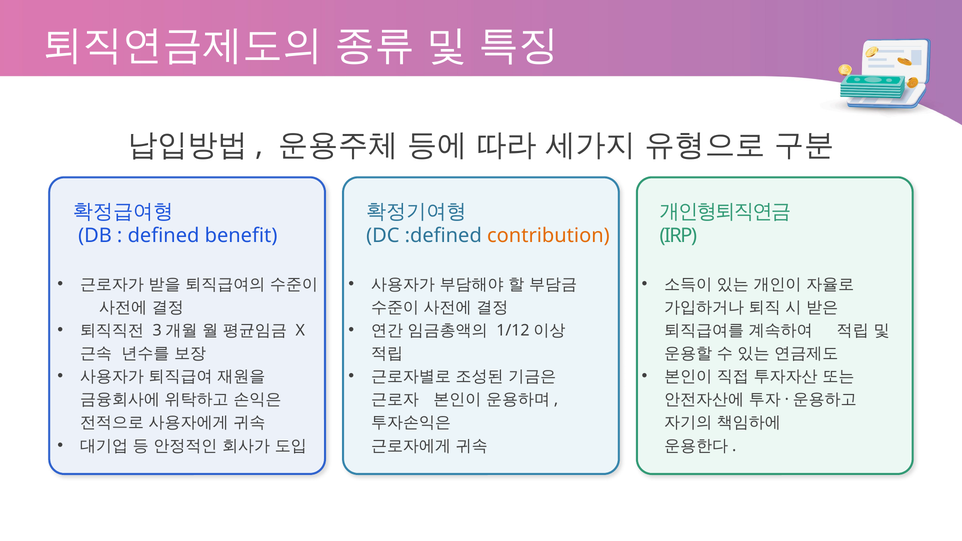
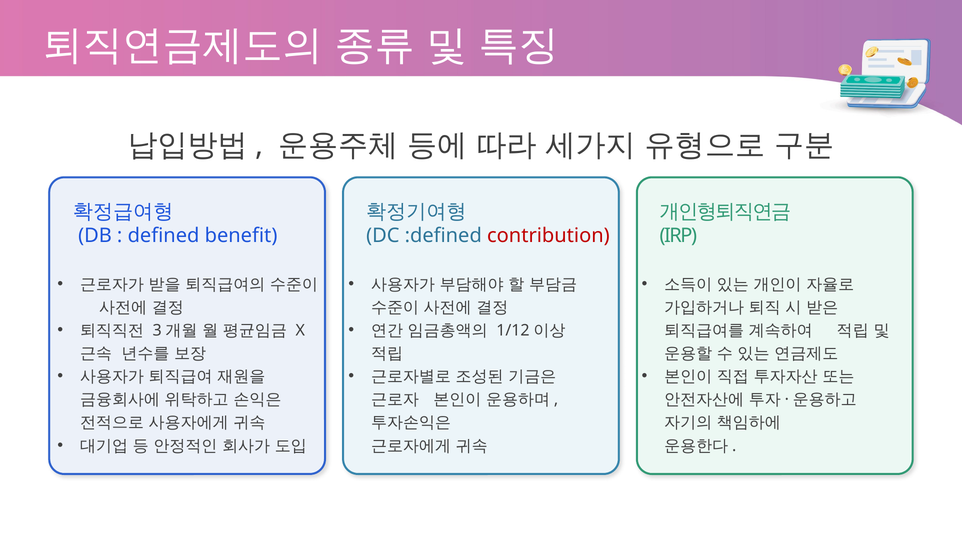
contribution colour: orange -> red
